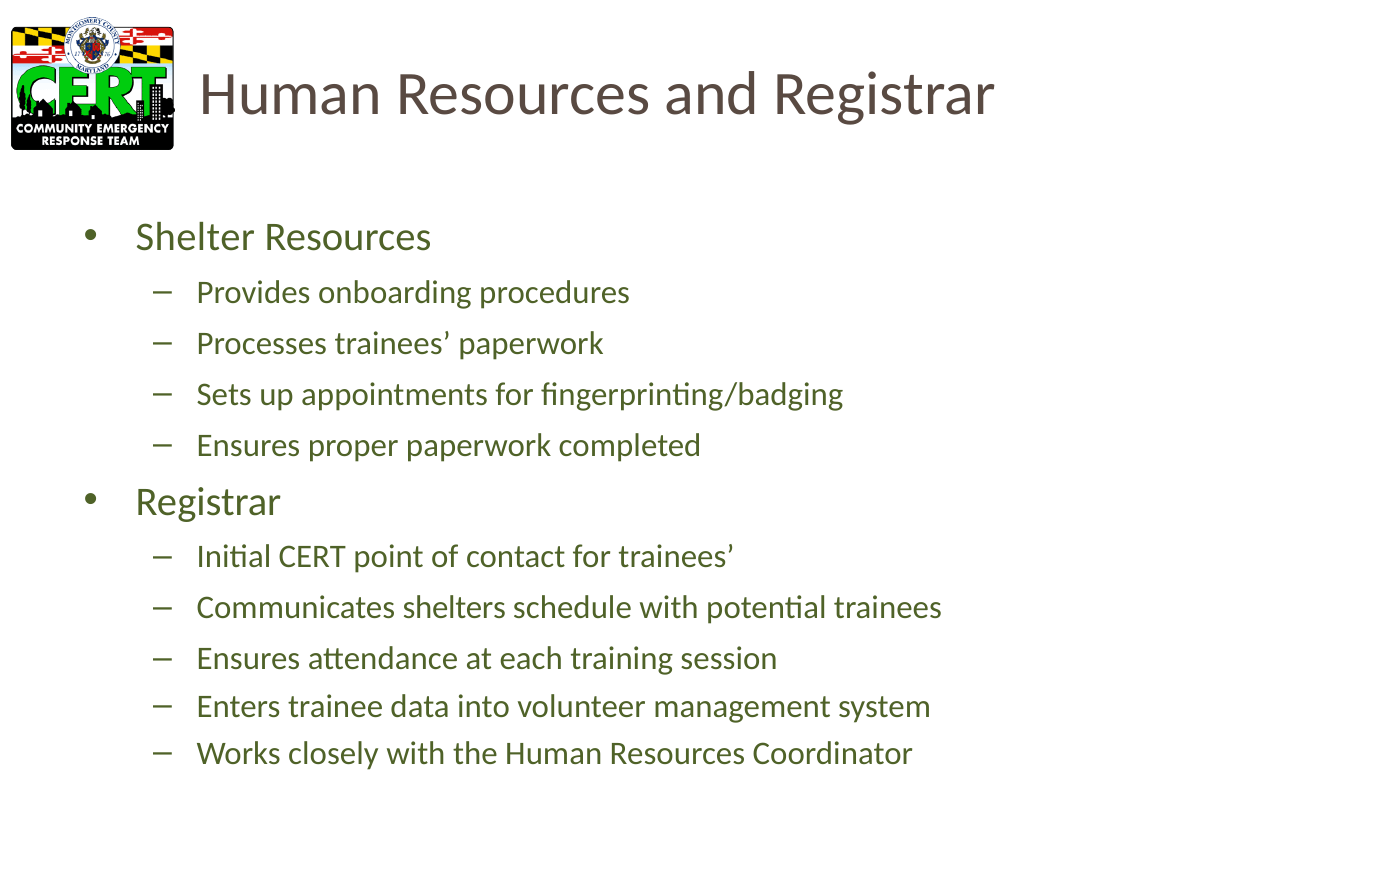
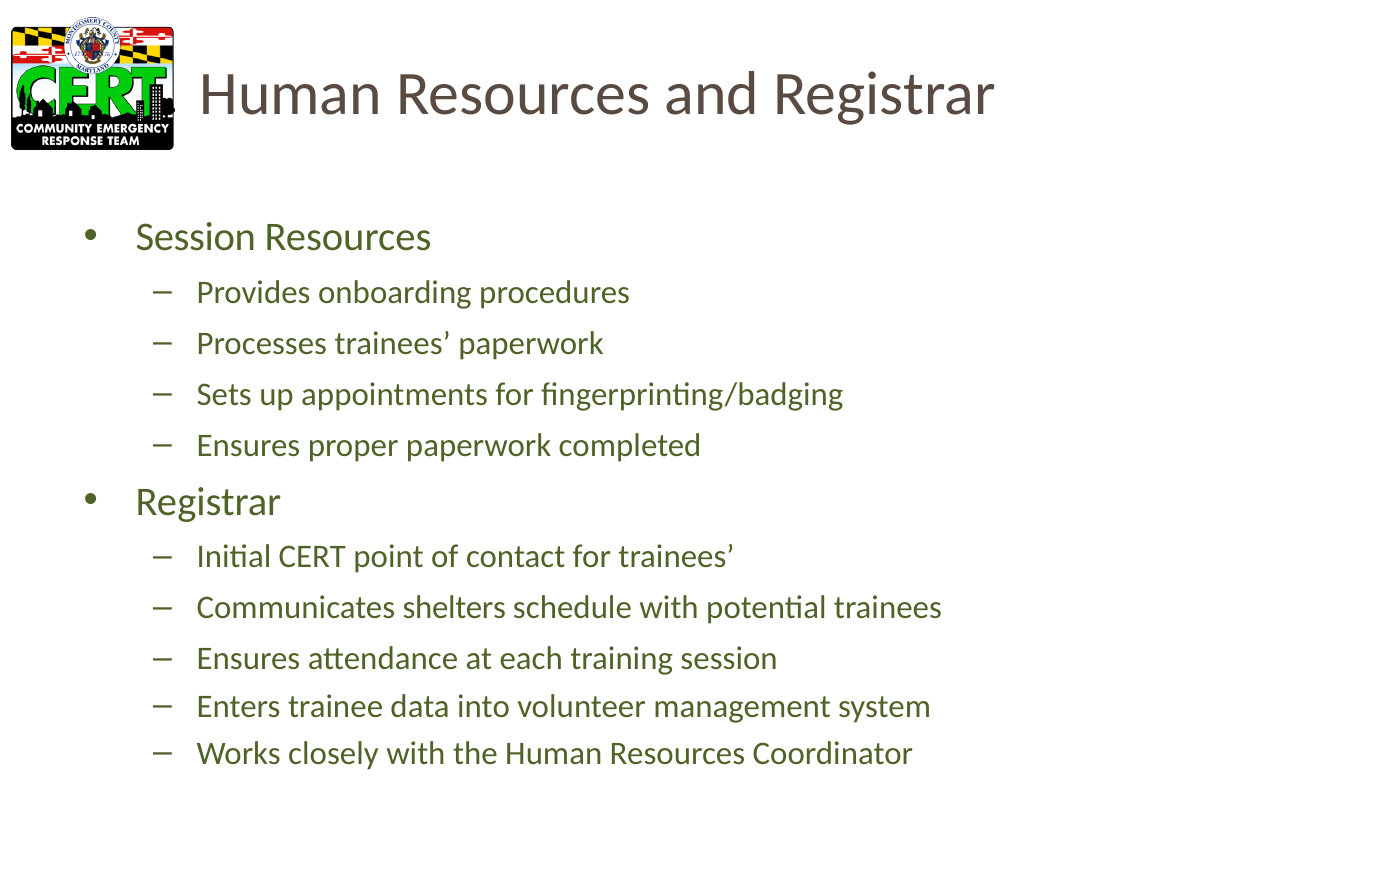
Shelter at (195, 237): Shelter -> Session
